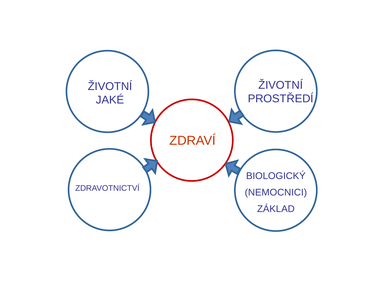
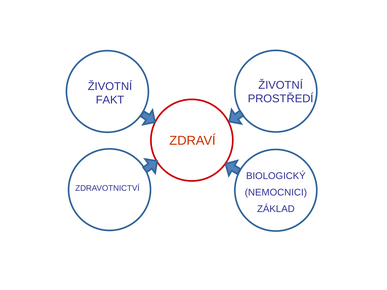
JAKÉ: JAKÉ -> FAKT
